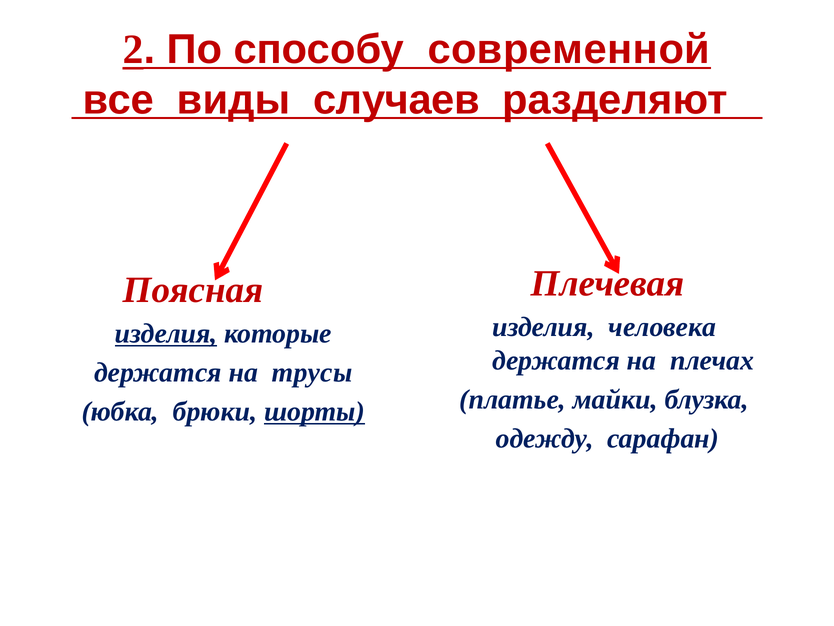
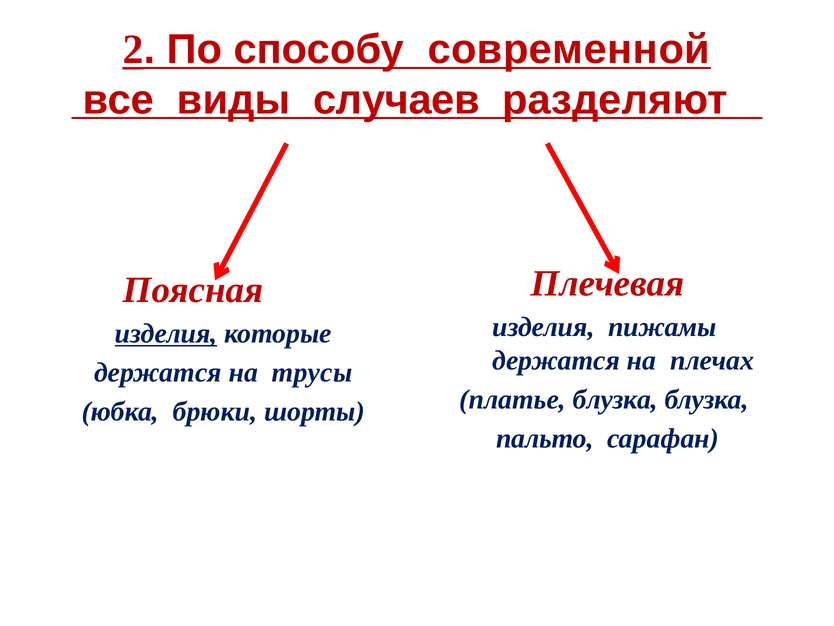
человека: человека -> пижамы
платье майки: майки -> блузка
шорты underline: present -> none
одежду: одежду -> пальто
